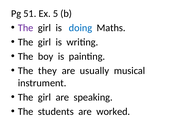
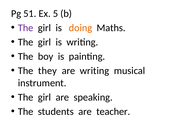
doing colour: blue -> orange
are usually: usually -> writing
worked: worked -> teacher
